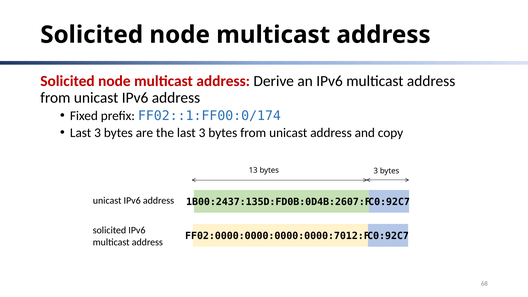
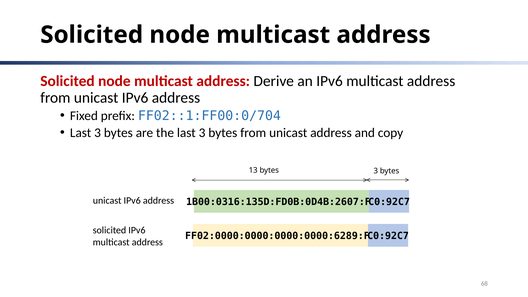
FF02::1:FF00:0/174: FF02::1:FF00:0/174 -> FF02::1:FF00:0/704
1B00:2437:135D:FD0B:0D4B:2607:F2: 1B00:2437:135D:FD0B:0D4B:2607:F2 -> 1B00:0316:135D:FD0B:0D4B:2607:F2
FF02:0000:0000:0000:0000:7012:FF: FF02:0000:0000:0000:0000:7012:FF -> FF02:0000:0000:0000:0000:6289:FF
